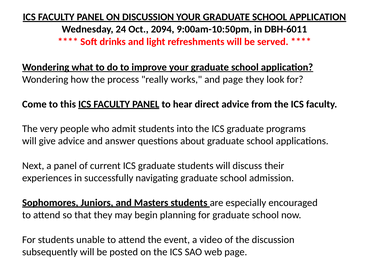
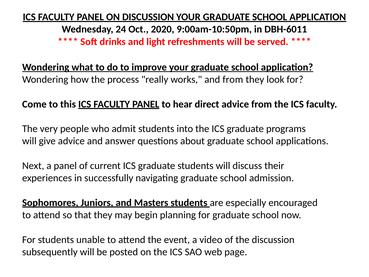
2094: 2094 -> 2020
and page: page -> from
